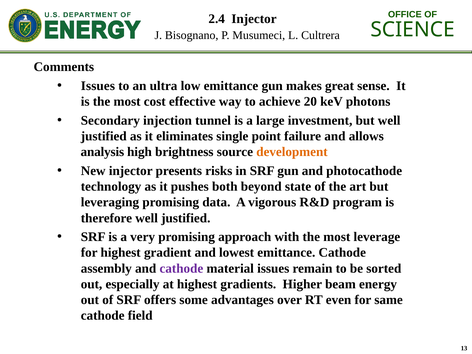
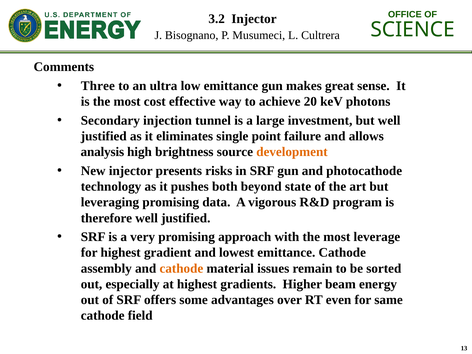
2.4: 2.4 -> 3.2
Issues at (98, 86): Issues -> Three
cathode at (181, 268) colour: purple -> orange
